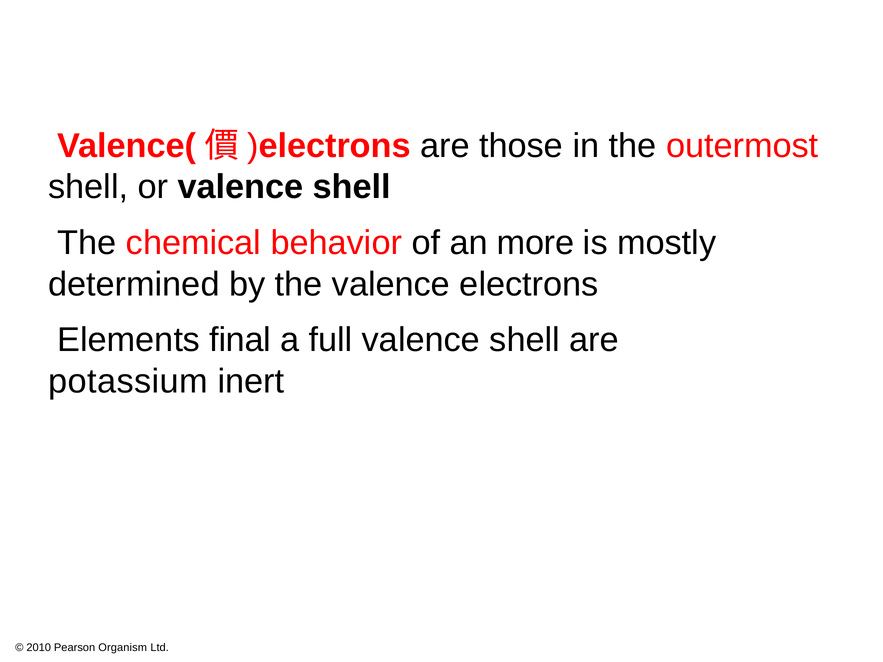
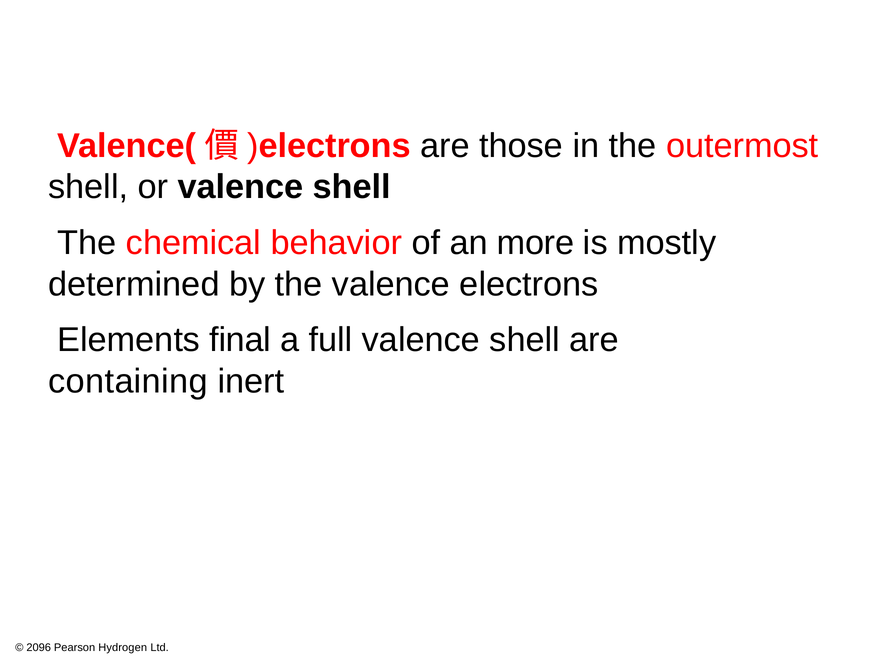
potassium: potassium -> containing
2010: 2010 -> 2096
Organism: Organism -> Hydrogen
